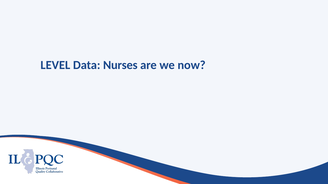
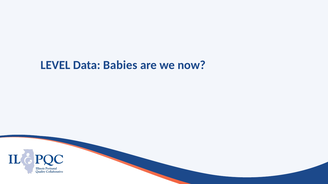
Nurses: Nurses -> Babies
